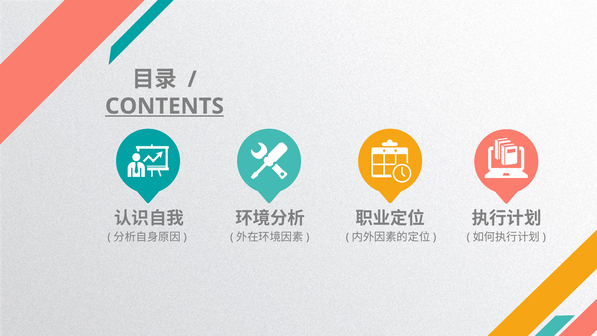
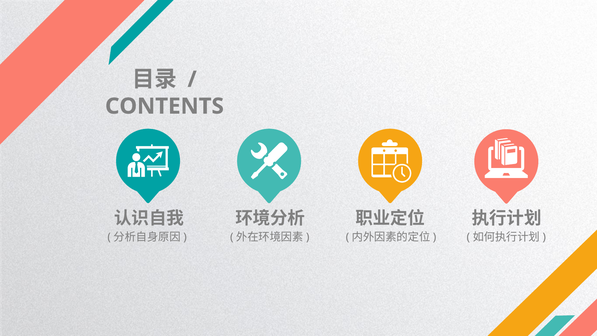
CONTENTS underline: present -> none
